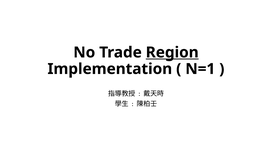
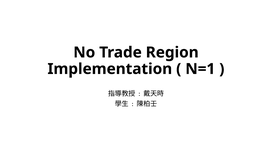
Region underline: present -> none
